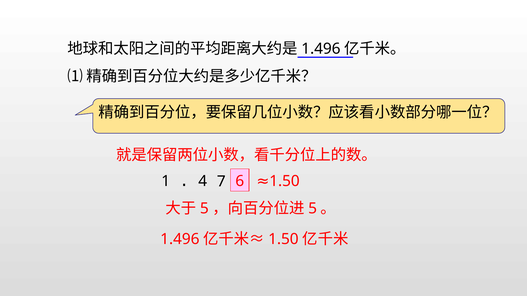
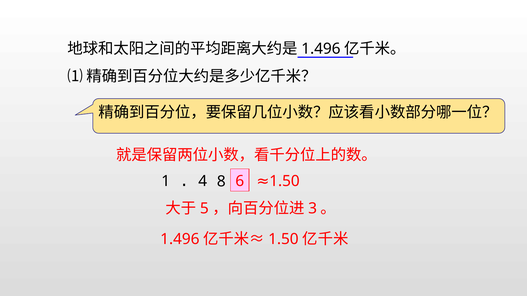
7: 7 -> 8
5 at (313, 209): 5 -> 3
